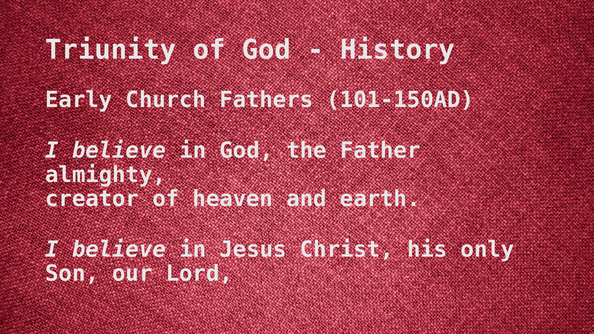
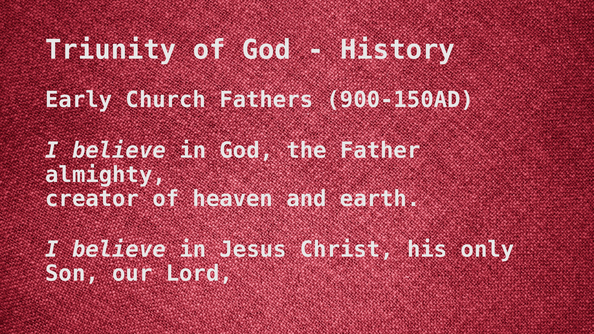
101-150AD: 101-150AD -> 900-150AD
